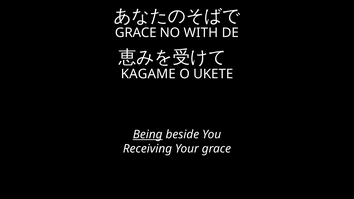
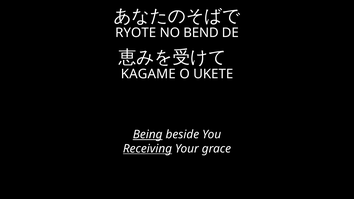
GRACE at (136, 33): GRACE -> RYOTE
WITH: WITH -> BEND
Receiving underline: none -> present
